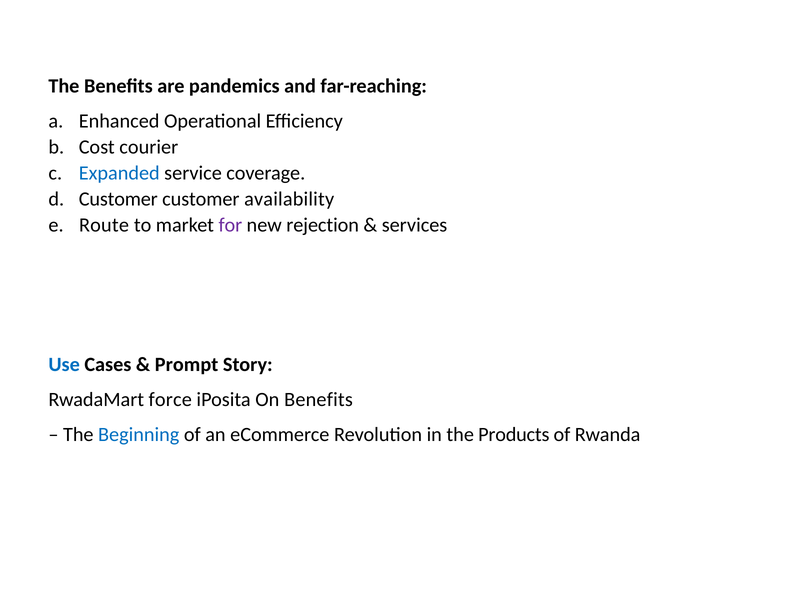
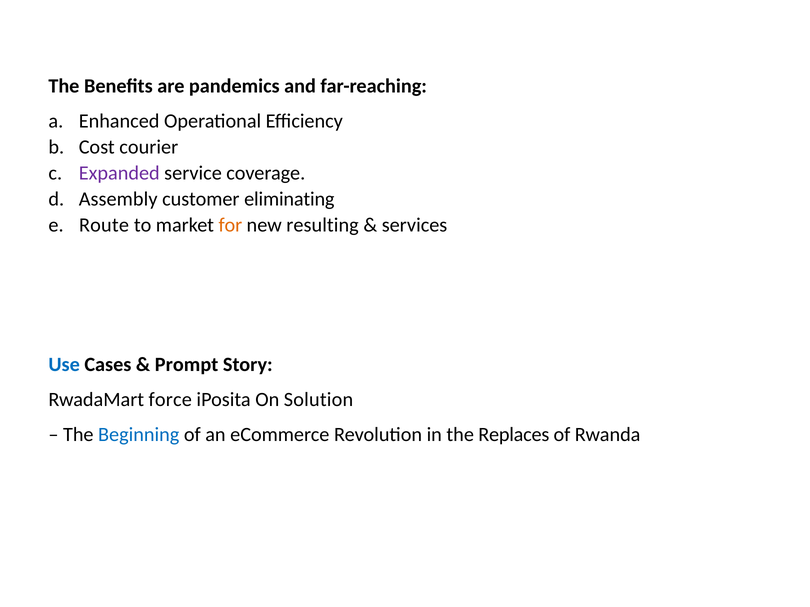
Expanded colour: blue -> purple
Customer at (118, 199): Customer -> Assembly
availability: availability -> eliminating
for colour: purple -> orange
rejection: rejection -> resulting
On Benefits: Benefits -> Solution
Products: Products -> Replaces
